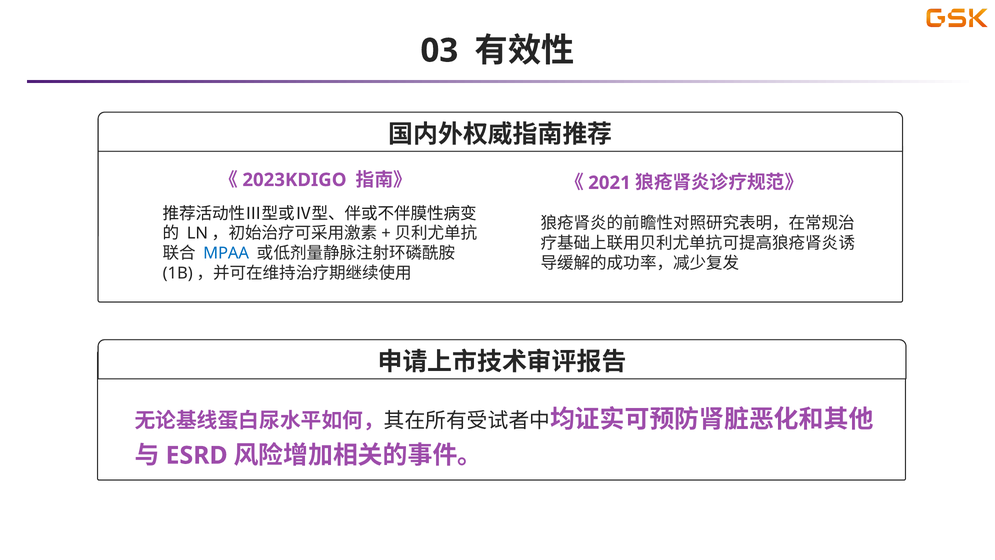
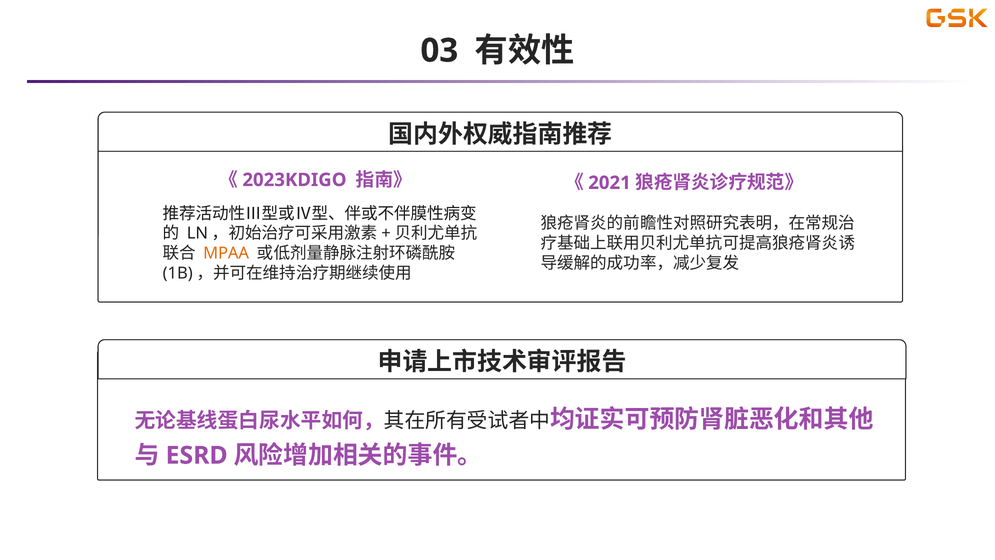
MPAA colour: blue -> orange
